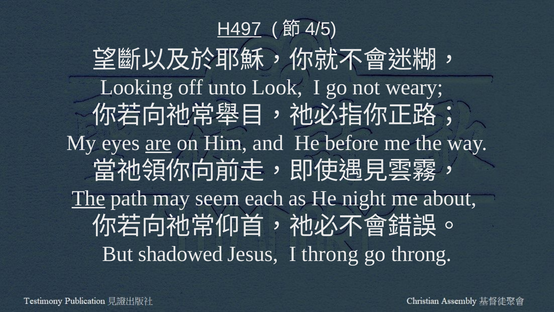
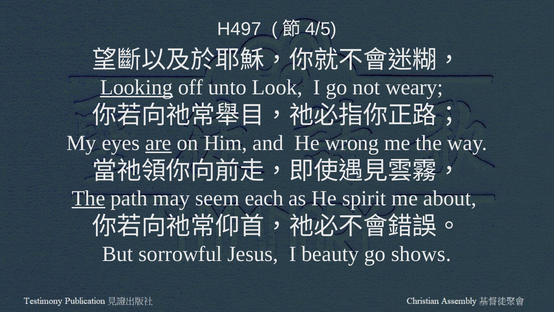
H497 underline: present -> none
Looking underline: none -> present
before: before -> wrong
night: night -> spirit
shadowed: shadowed -> sorrowful
I throng: throng -> beauty
go throng: throng -> shows
